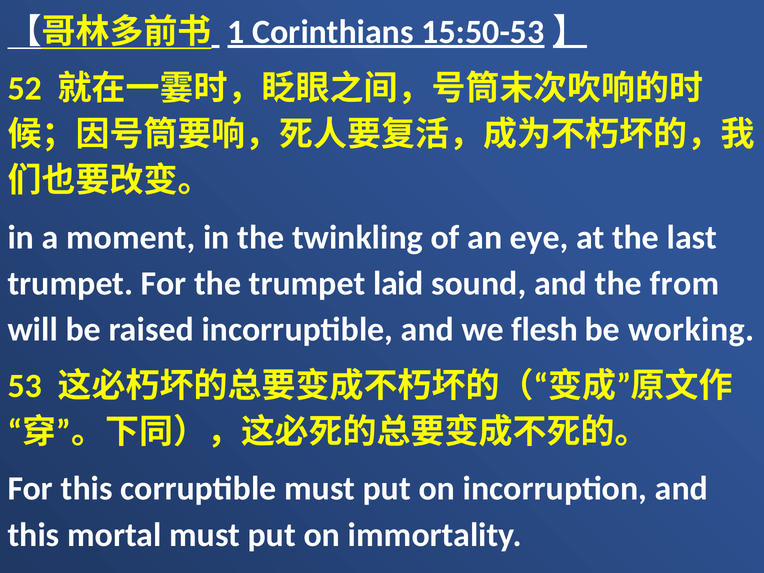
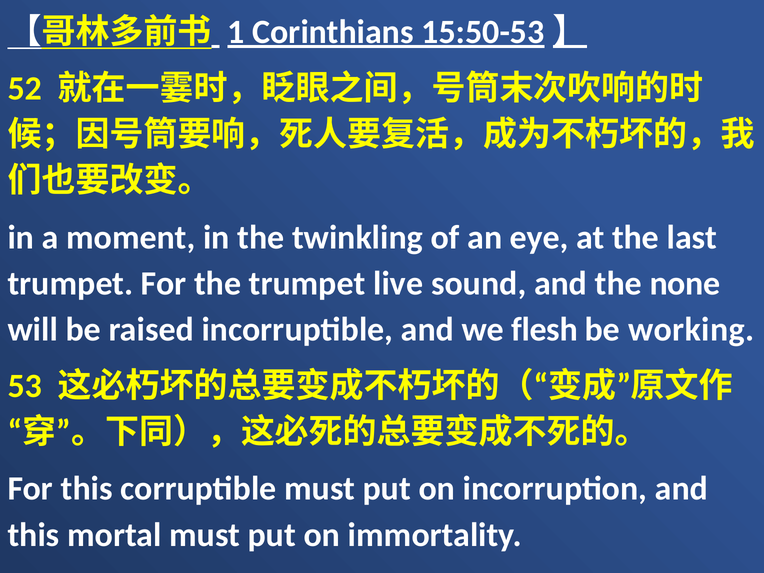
laid: laid -> live
from: from -> none
